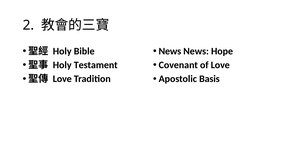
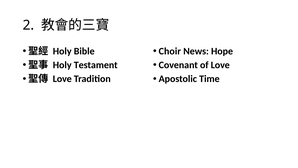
News at (170, 51): News -> Choir
Basis: Basis -> Time
